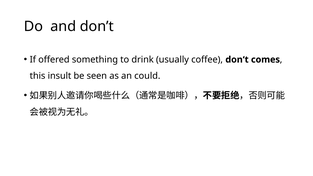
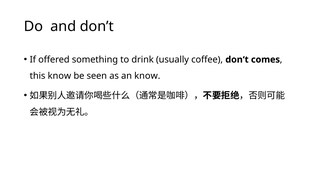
this insult: insult -> know
an could: could -> know
